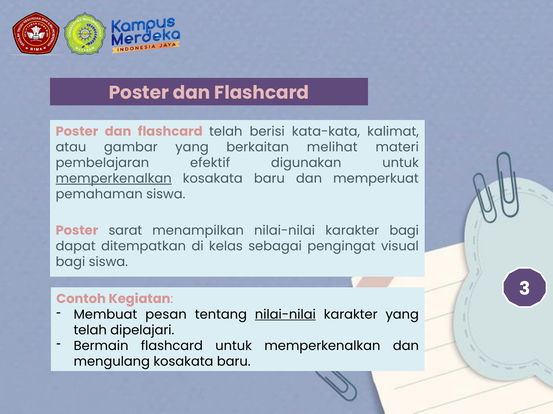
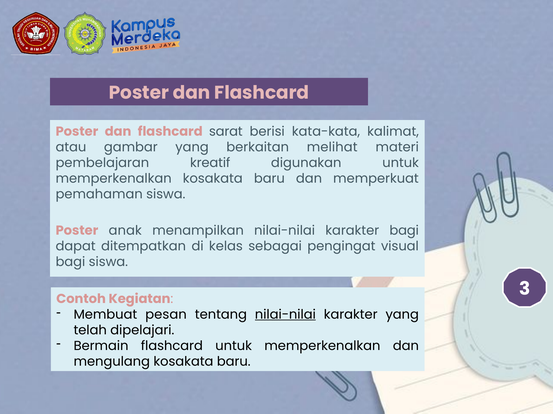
flashcard telah: telah -> sarat
efektif: efektif -> kreatif
memperkenalkan at (114, 179) underline: present -> none
sarat: sarat -> anak
